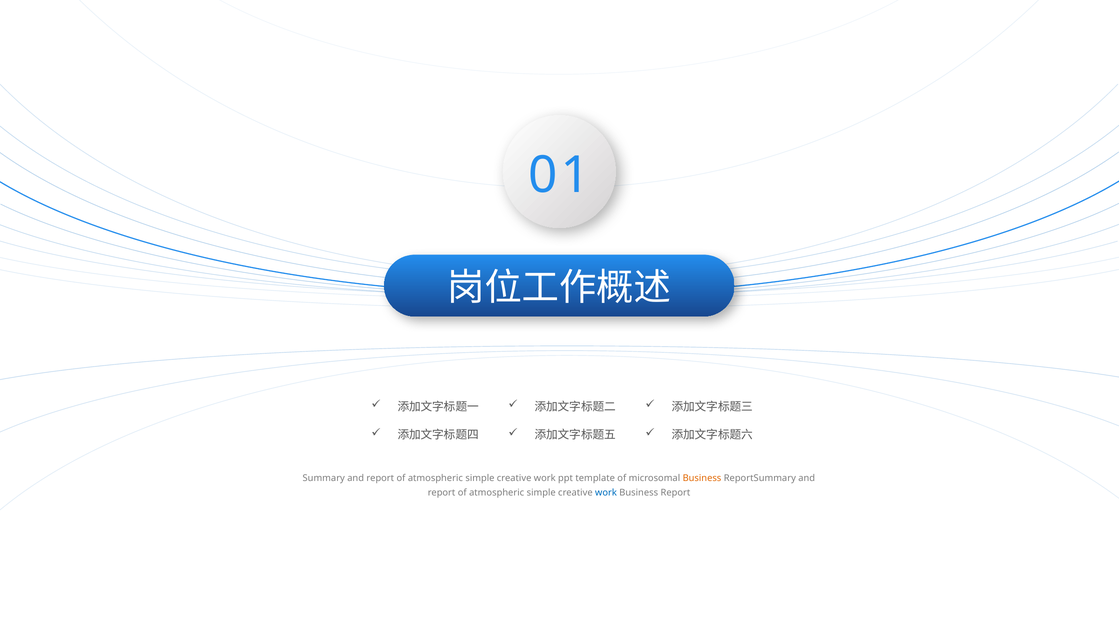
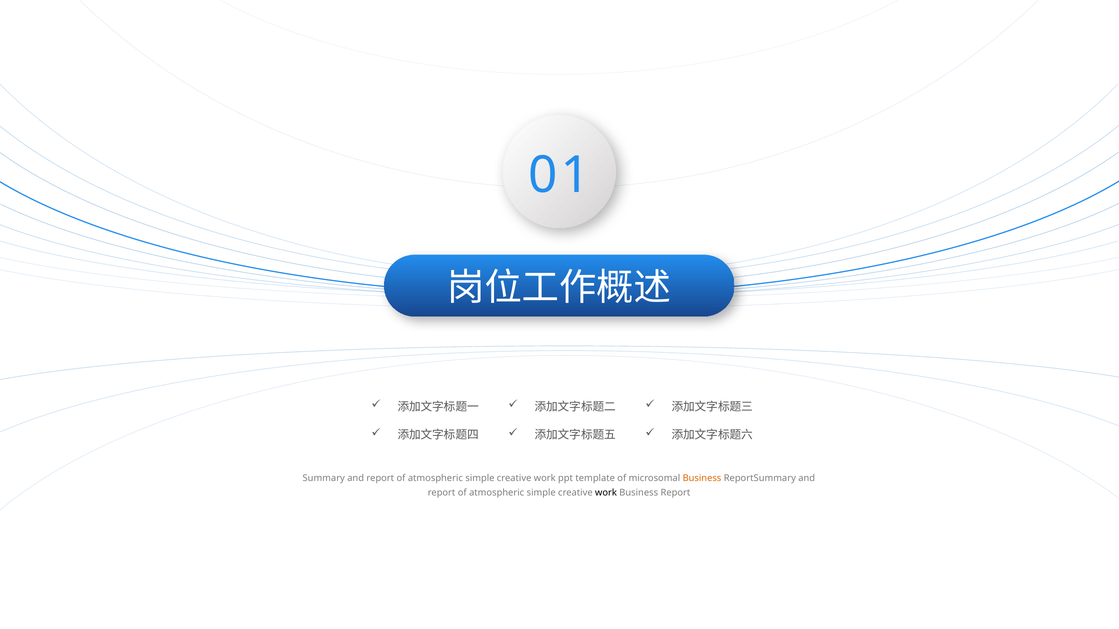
work at (606, 493) colour: blue -> black
